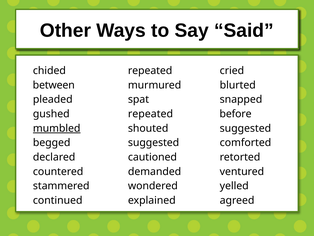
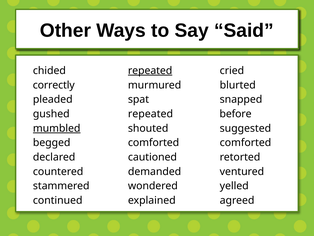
repeated at (150, 71) underline: none -> present
between: between -> correctly
suggested at (154, 142): suggested -> comforted
